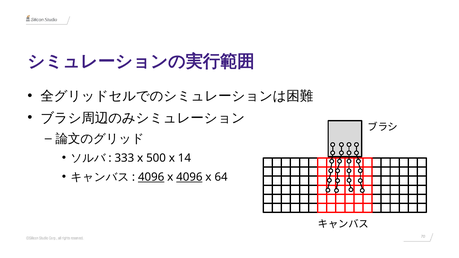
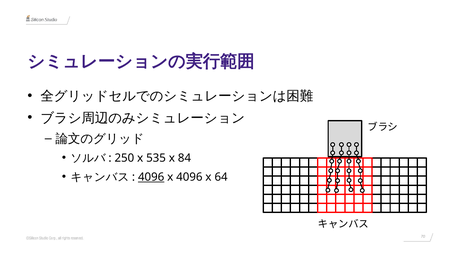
333: 333 -> 250
500: 500 -> 535
14: 14 -> 84
4096 at (189, 177) underline: present -> none
